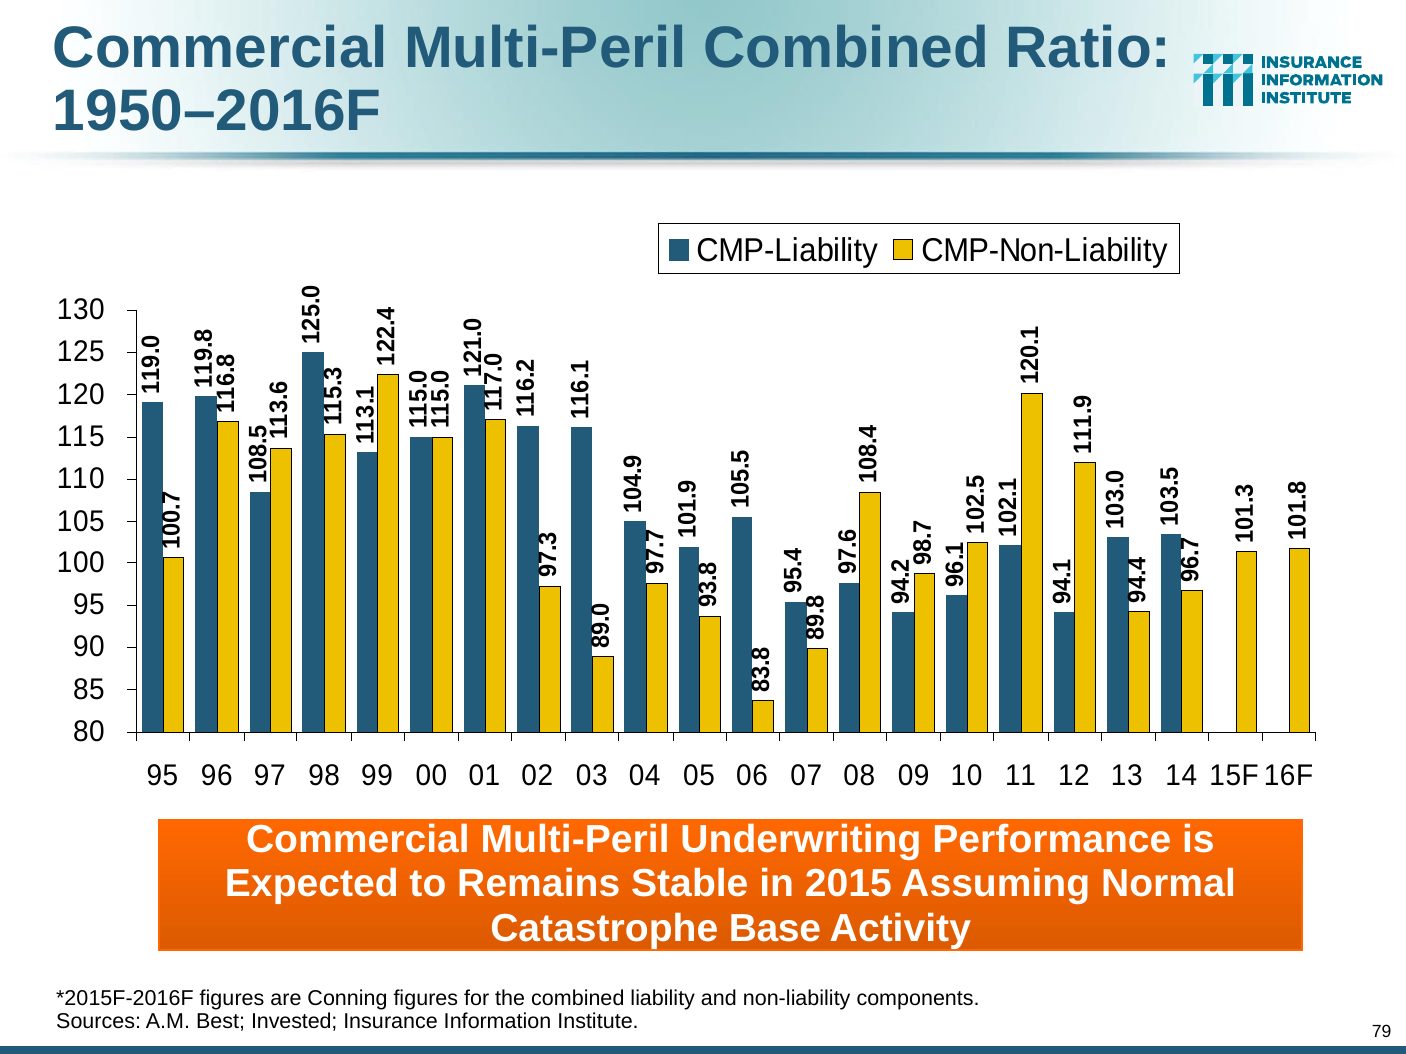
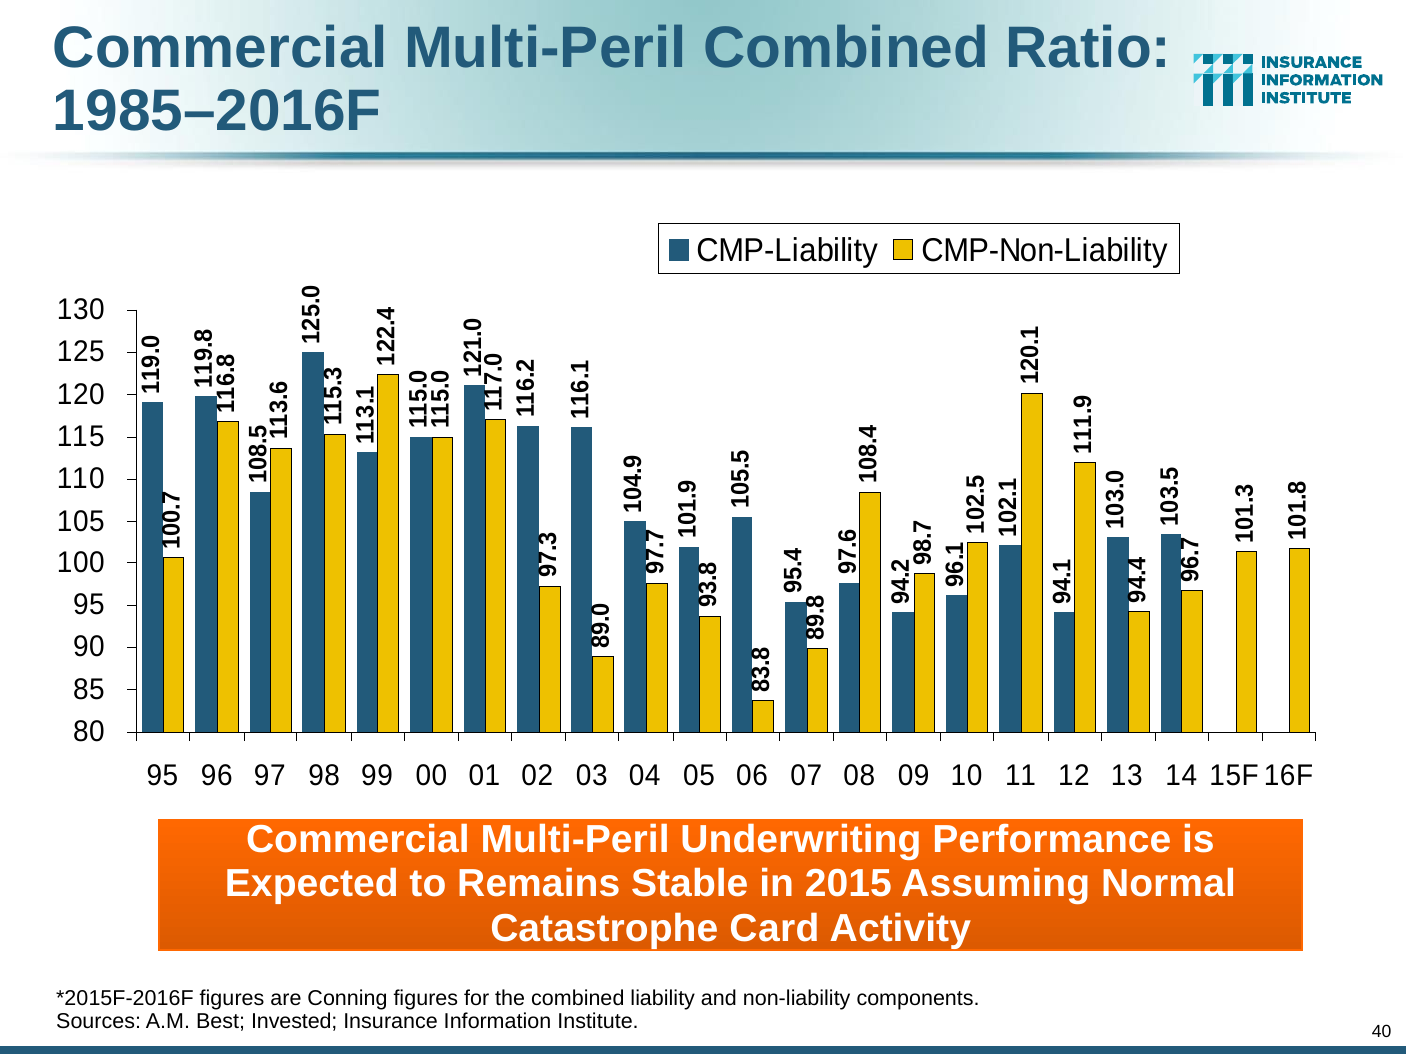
1950–2016F: 1950–2016F -> 1985–2016F
Base: Base -> Card
79: 79 -> 40
